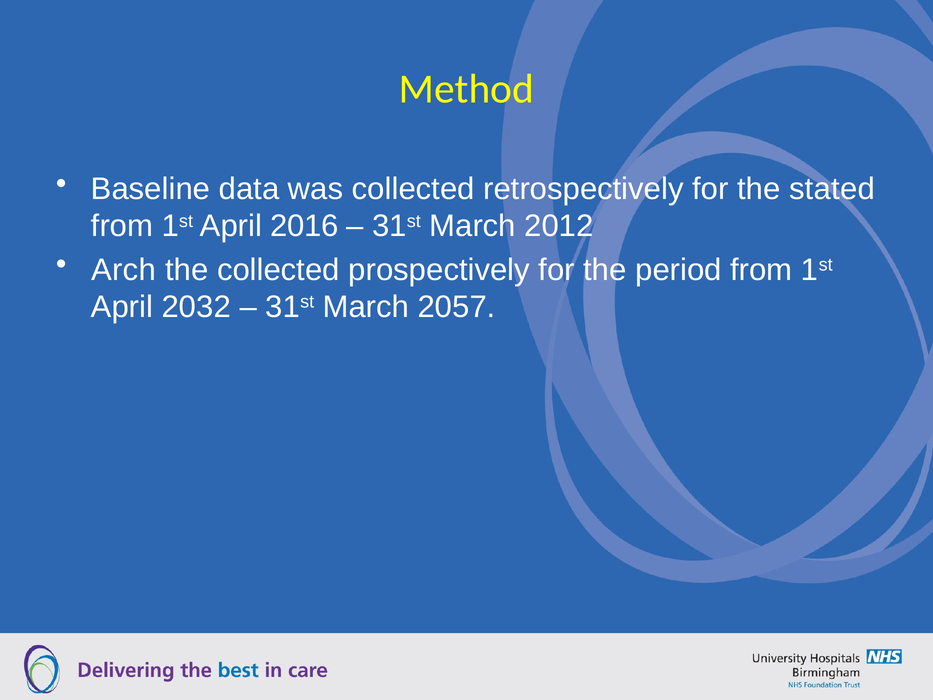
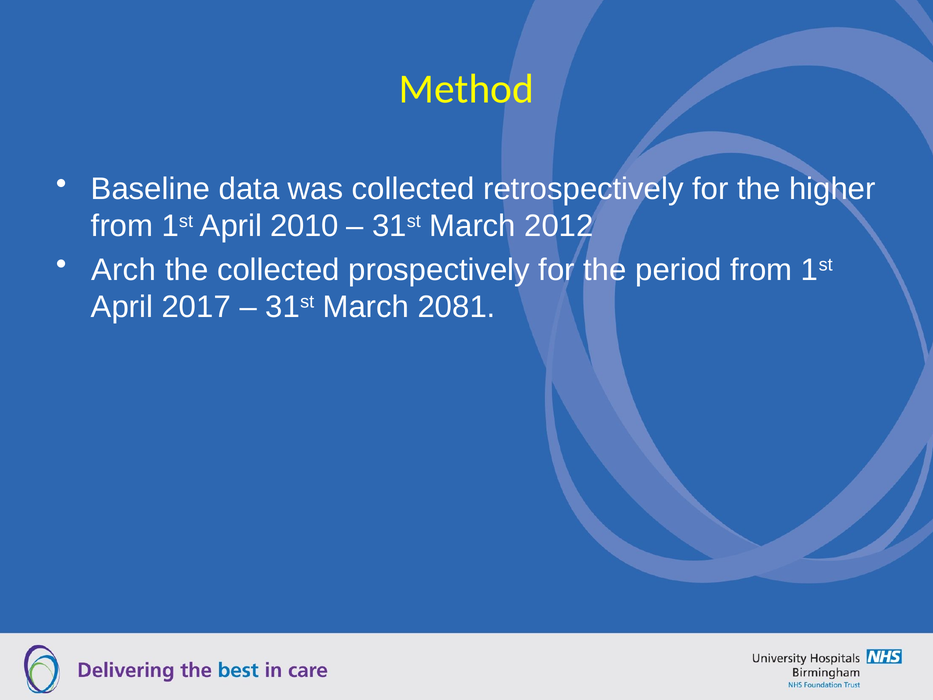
stated: stated -> higher
2016: 2016 -> 2010
2032: 2032 -> 2017
2057: 2057 -> 2081
